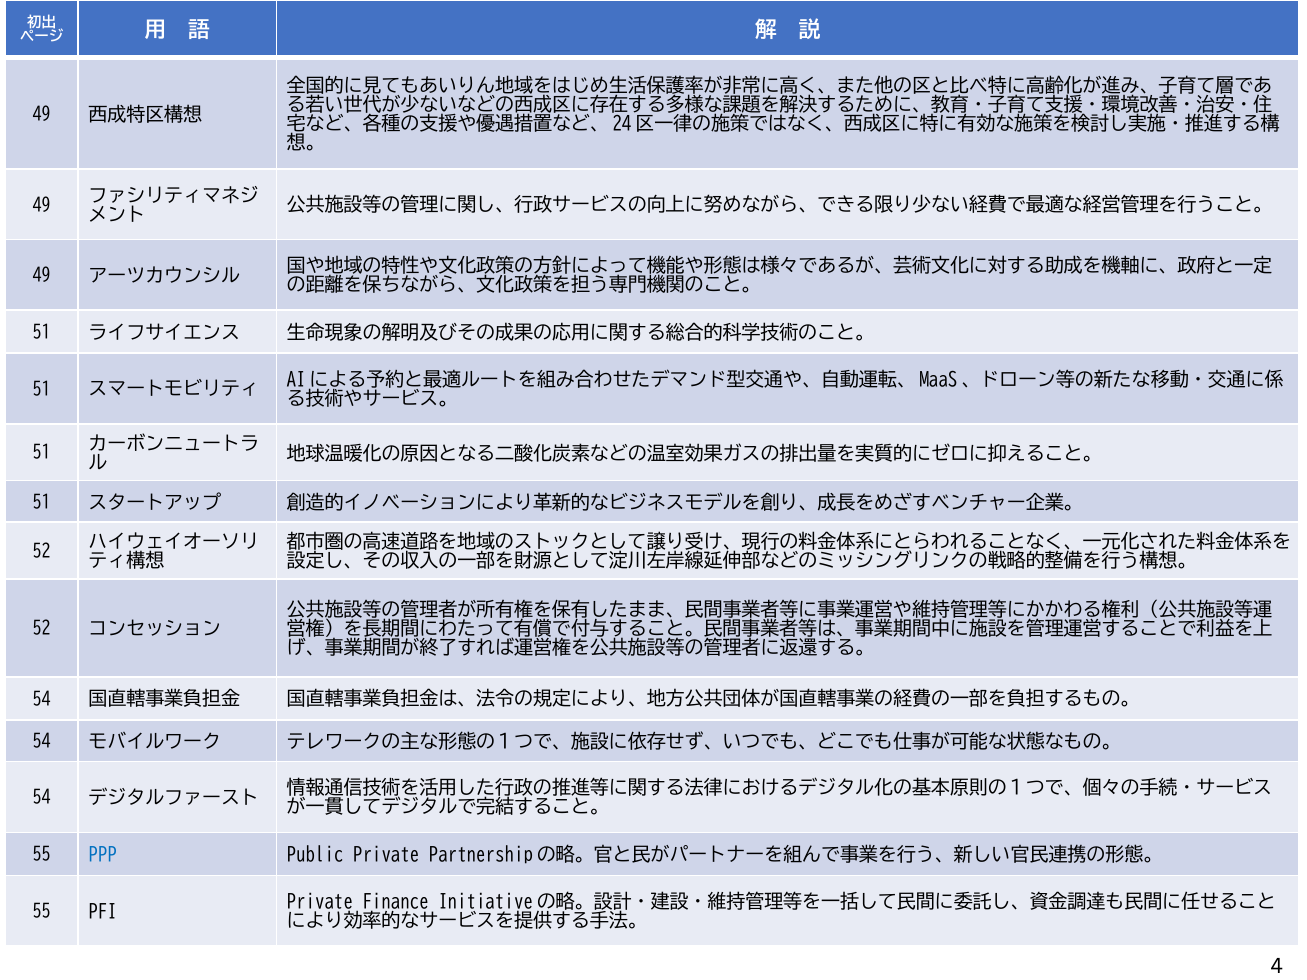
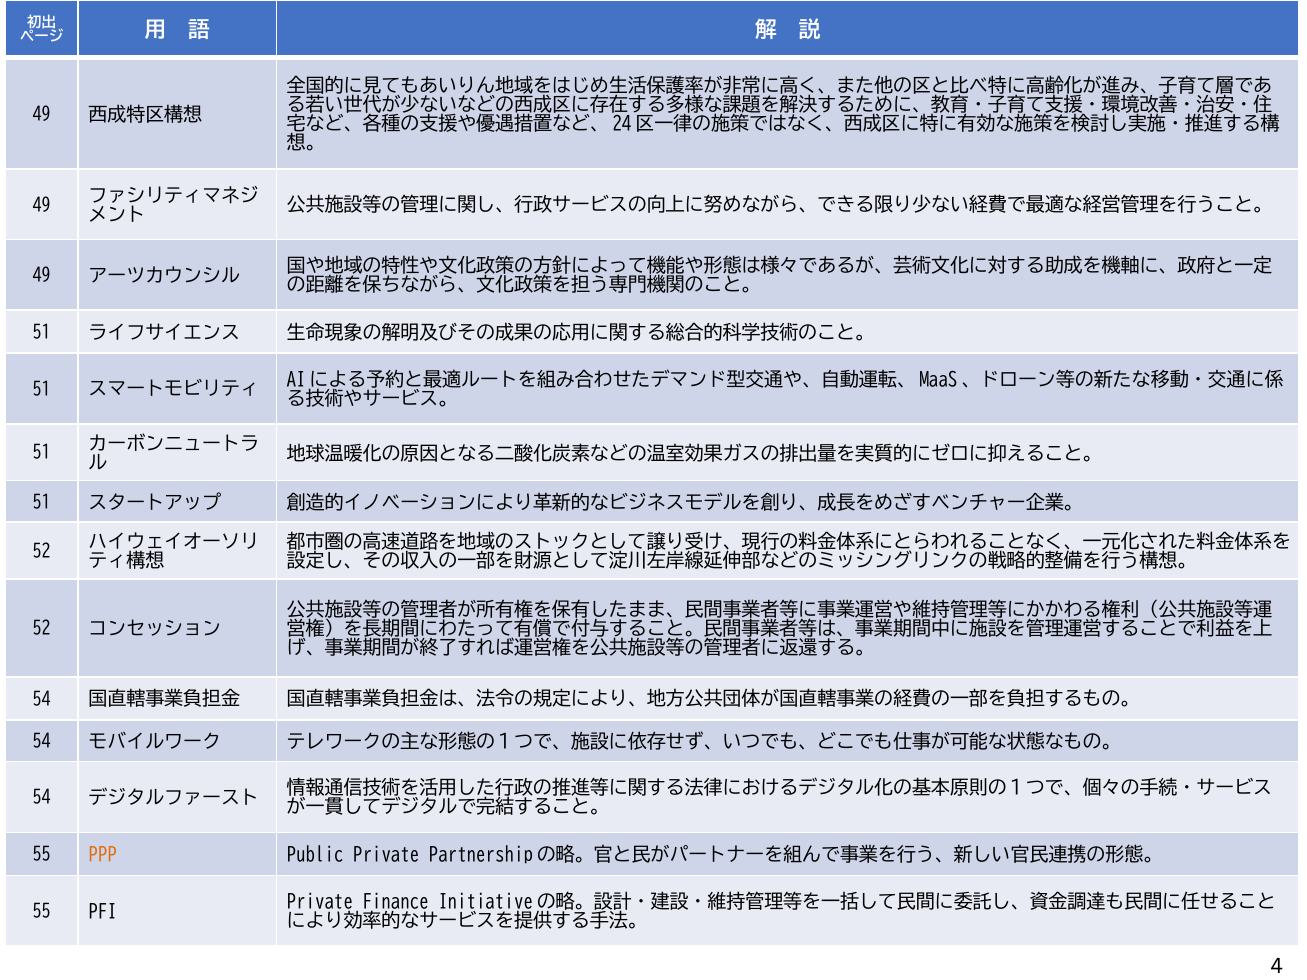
PPP colour: blue -> orange
